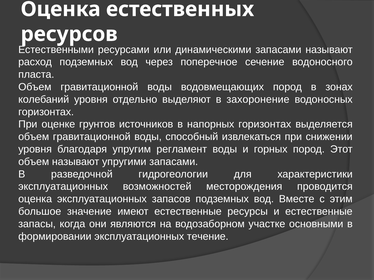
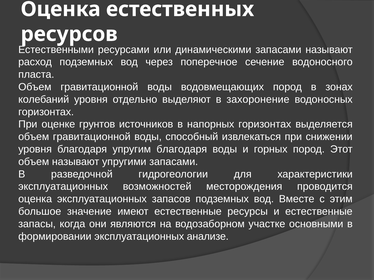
упругим регламент: регламент -> благодаря
течение: течение -> анализе
